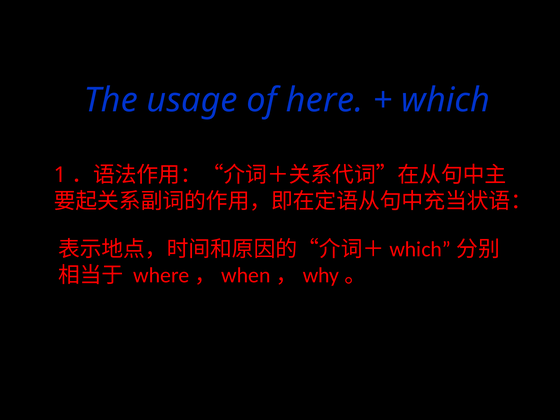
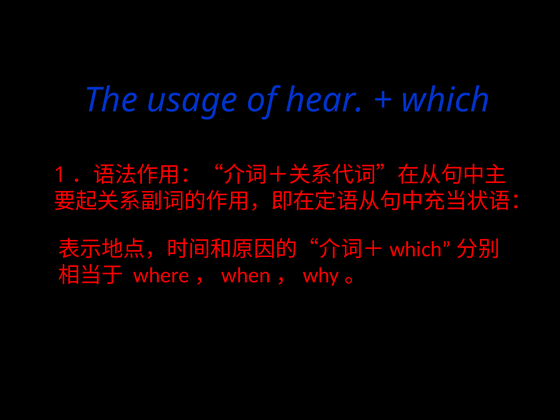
here: here -> hear
